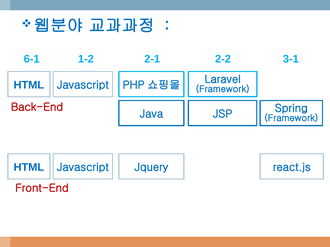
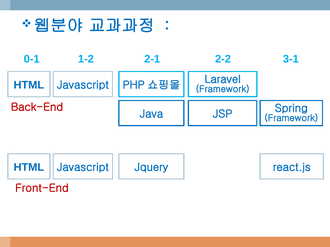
6-1: 6-1 -> 0-1
